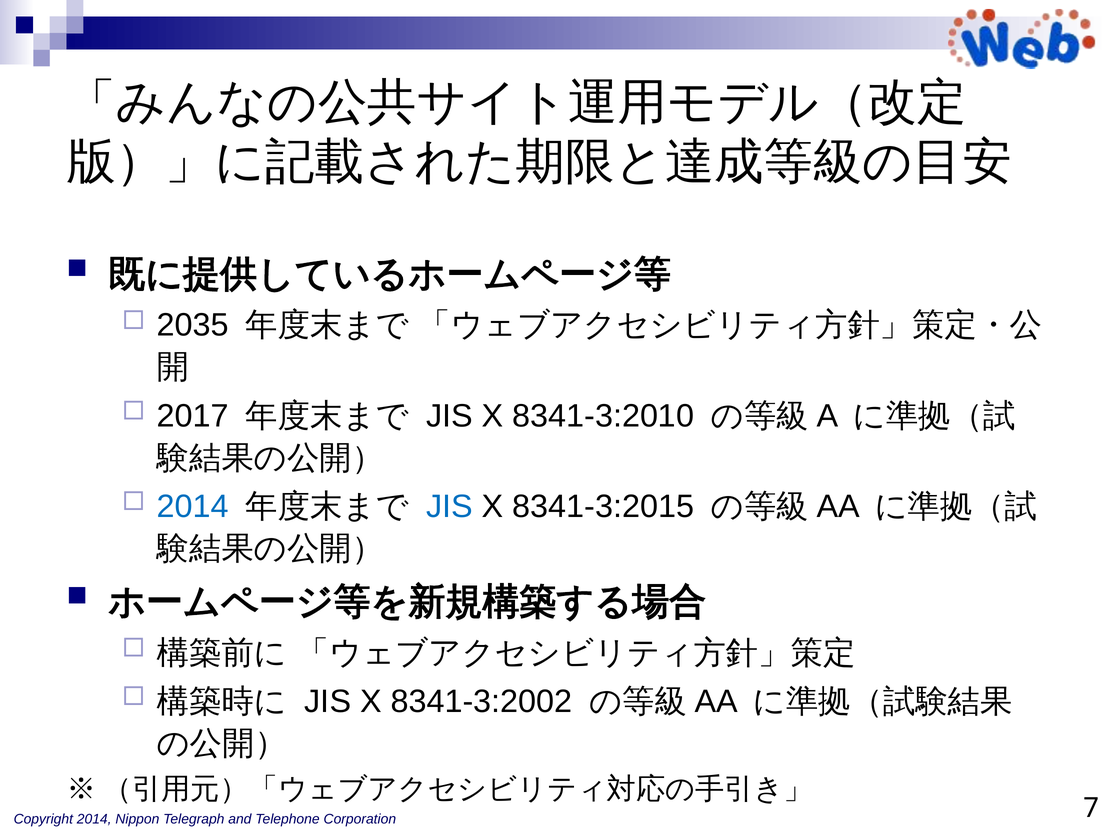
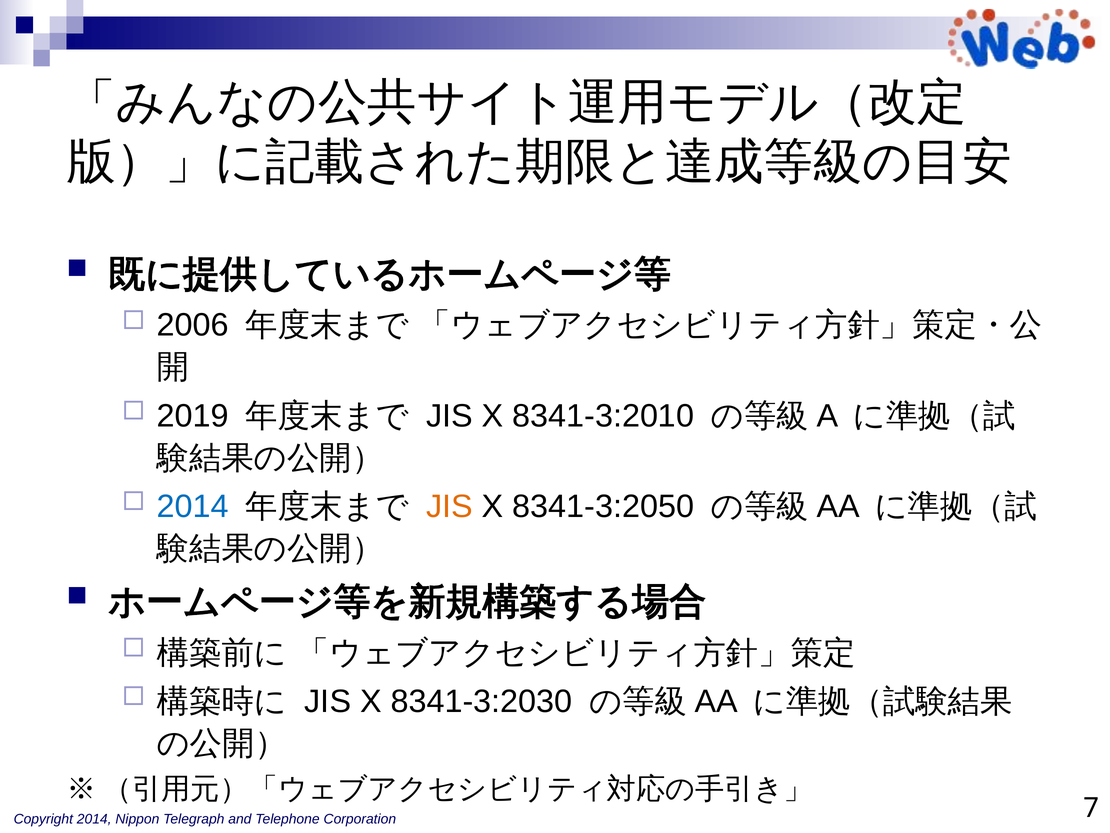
2035: 2035 -> 2006
2017: 2017 -> 2019
JIS at (449, 506) colour: blue -> orange
8341-3:2015: 8341-3:2015 -> 8341-3:2050
8341-3:2002: 8341-3:2002 -> 8341-3:2030
